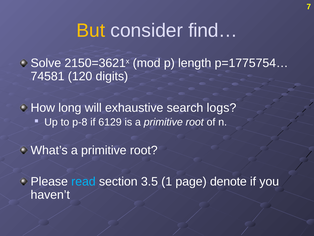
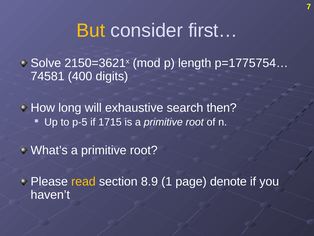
find…: find… -> first…
120: 120 -> 400
logs: logs -> then
p-8: p-8 -> p-5
6129: 6129 -> 1715
read colour: light blue -> yellow
3.5: 3.5 -> 8.9
